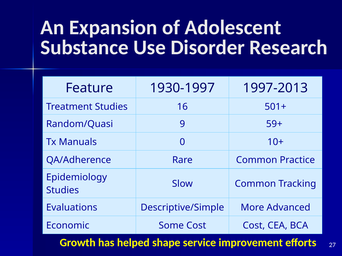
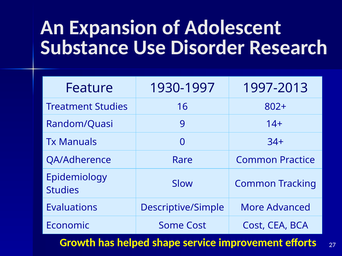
501+: 501+ -> 802+
59+: 59+ -> 14+
10+: 10+ -> 34+
